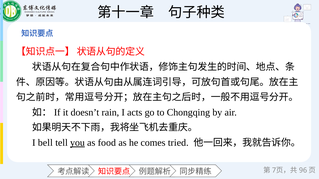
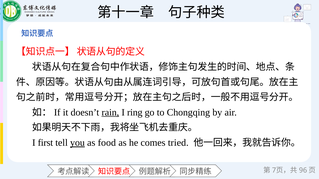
rain underline: none -> present
acts: acts -> ring
bell: bell -> first
